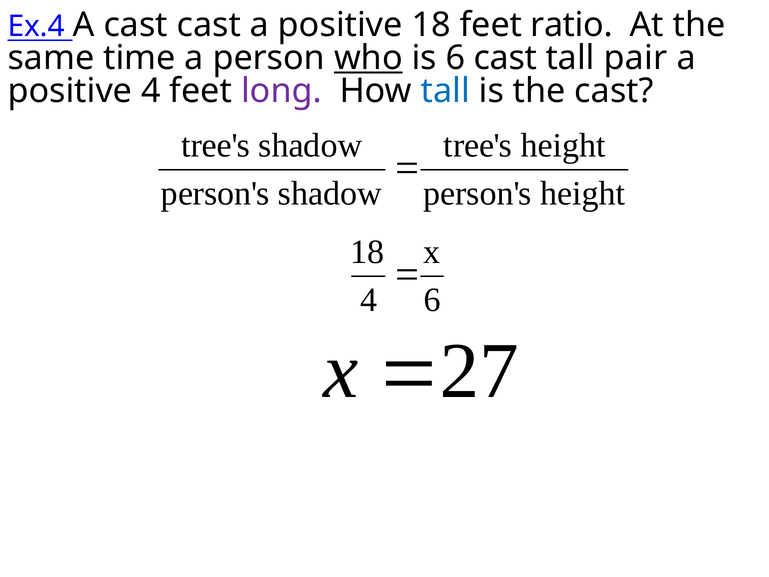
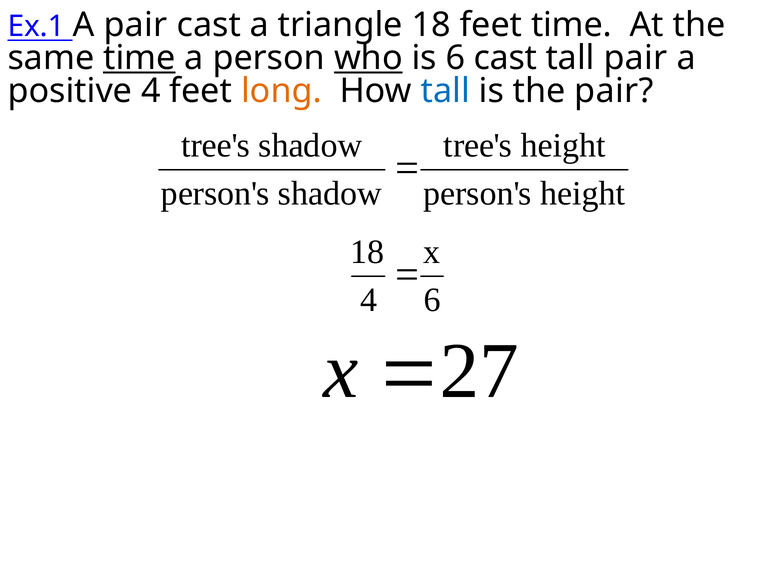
Ex.4: Ex.4 -> Ex.1
A cast: cast -> pair
cast a positive: positive -> triangle
feet ratio: ratio -> time
time at (139, 58) underline: none -> present
long colour: purple -> orange
the cast: cast -> pair
